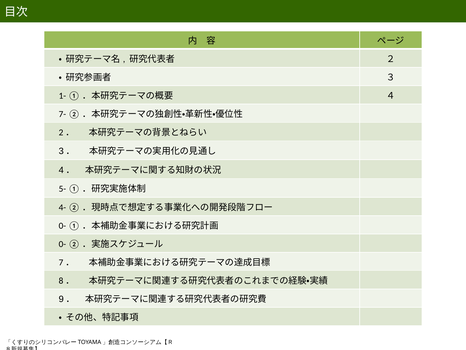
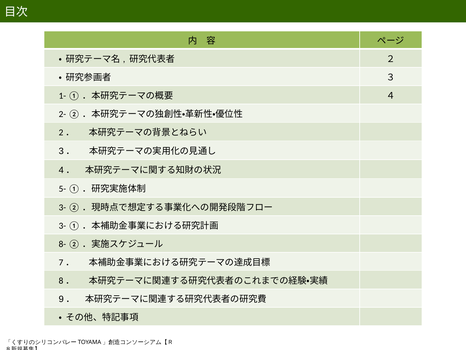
7-: 7- -> 2-
4- at (62, 207): 4- -> 3-
0- at (62, 226): 0- -> 3-
0- at (62, 244): 0- -> 8-
